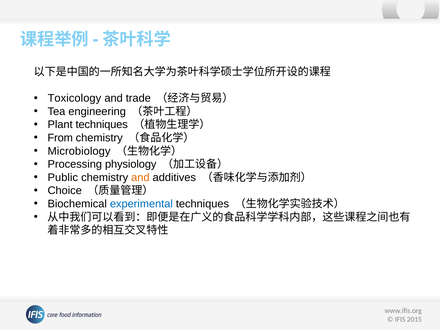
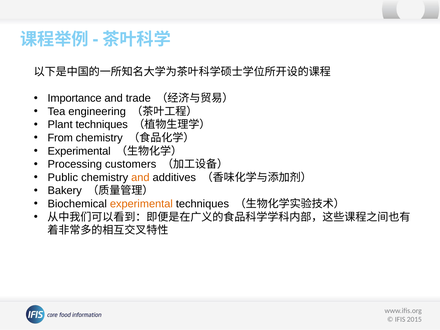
Toxicology: Toxicology -> Importance
Microbiology at (79, 151): Microbiology -> Experimental
physiology: physiology -> customers
Choice: Choice -> Bakery
experimental at (141, 204) colour: blue -> orange
